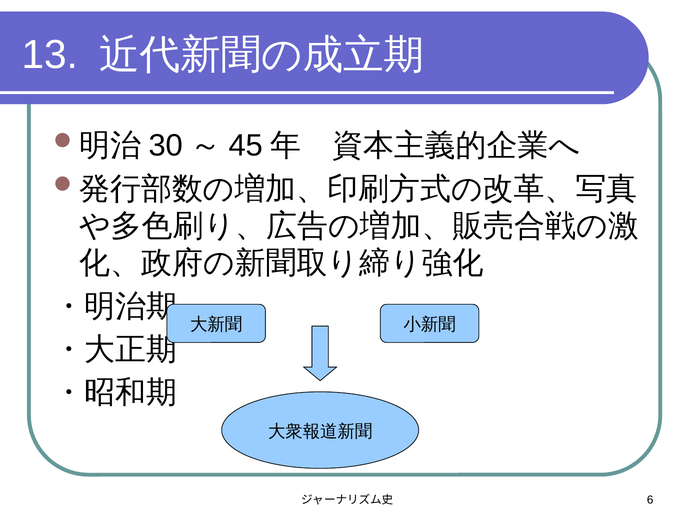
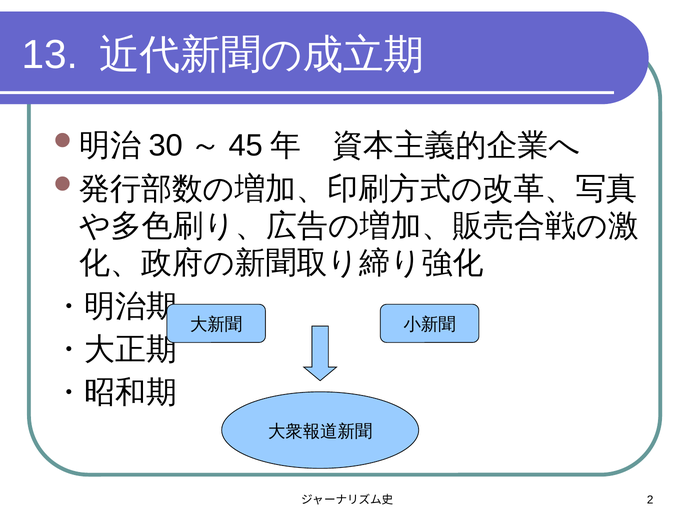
6: 6 -> 2
